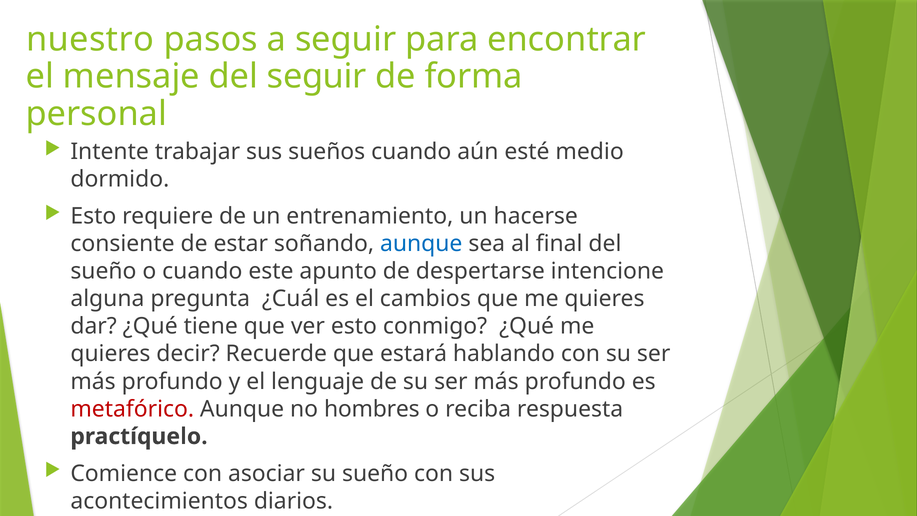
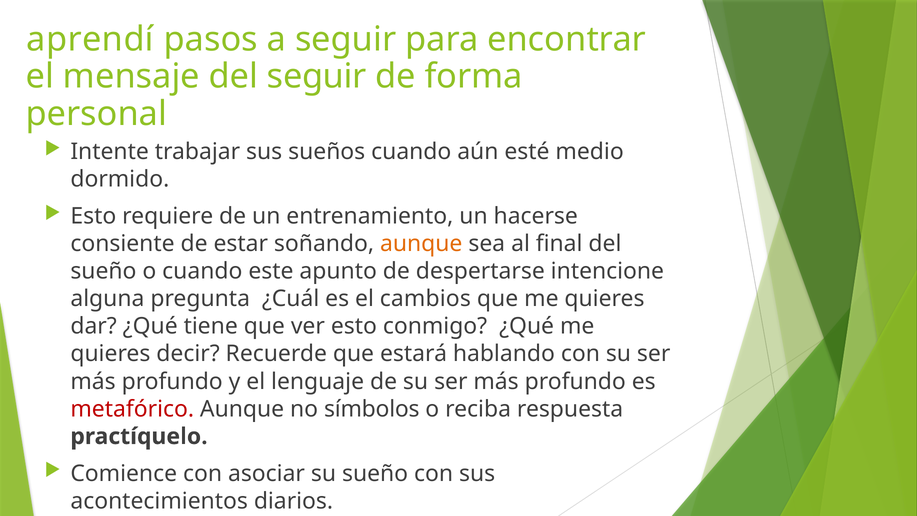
nuestro: nuestro -> aprendí
aunque at (421, 244) colour: blue -> orange
hombres: hombres -> símbolos
